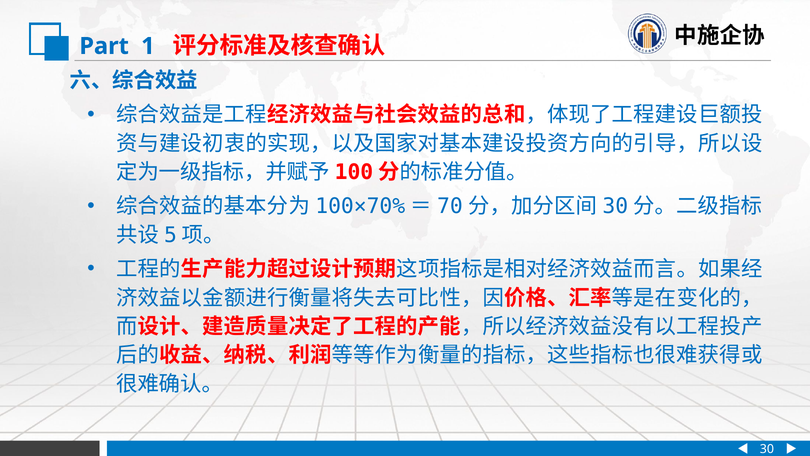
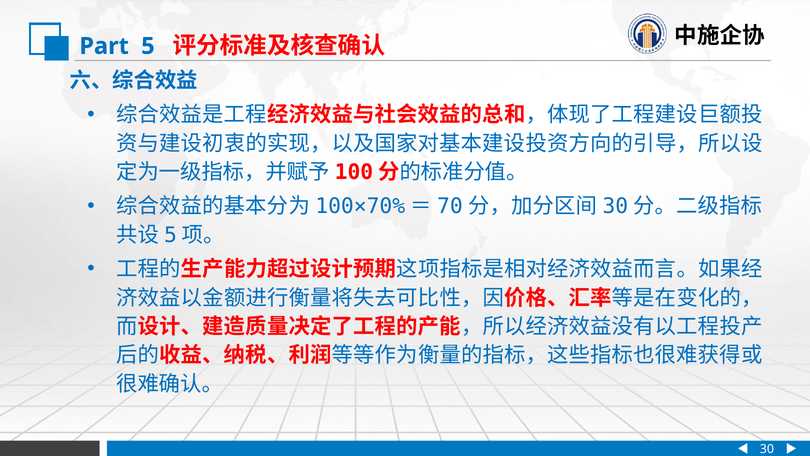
1: 1 -> 5
